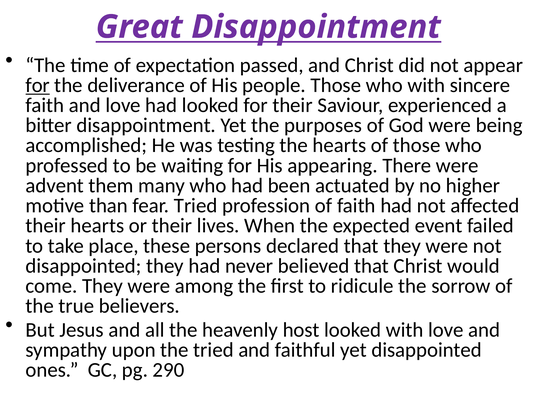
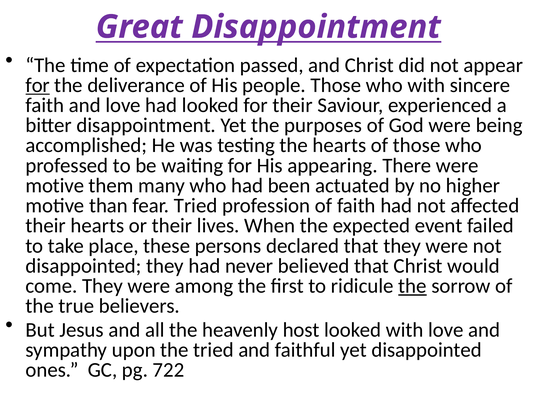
advent at (55, 185): advent -> motive
the at (412, 286) underline: none -> present
290: 290 -> 722
